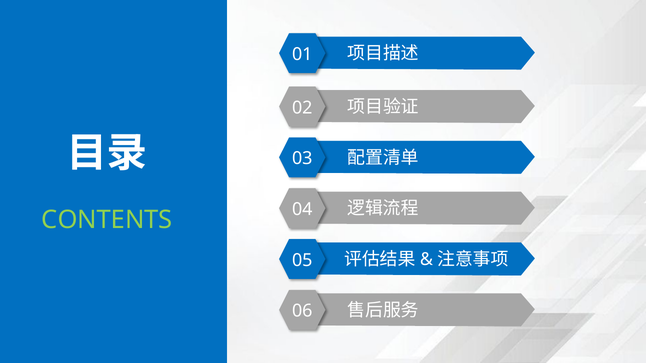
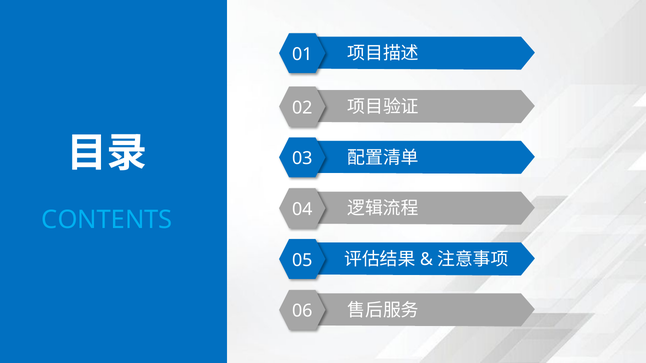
CONTENTS colour: light green -> light blue
